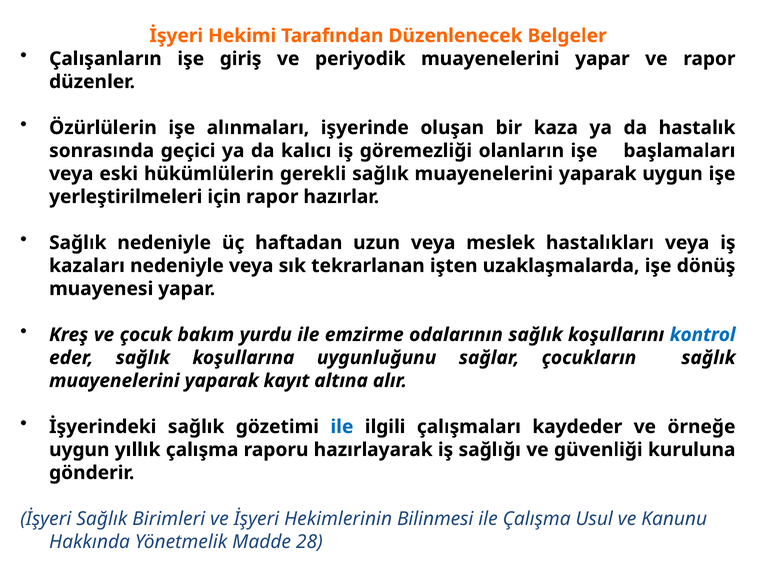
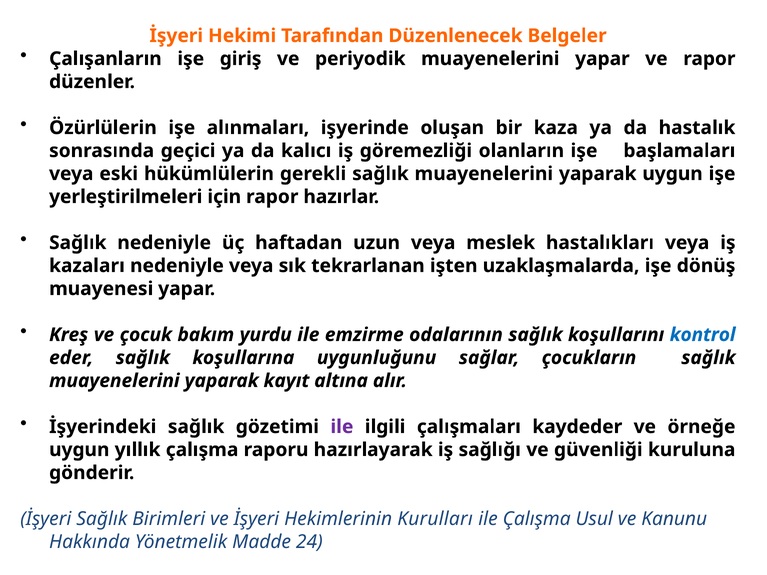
ile at (342, 427) colour: blue -> purple
Bilinmesi: Bilinmesi -> Kurulları
28: 28 -> 24
